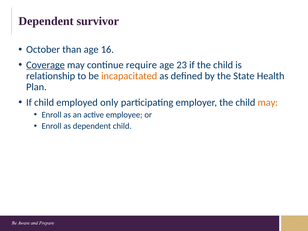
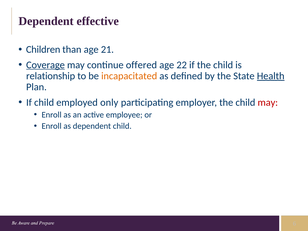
survivor: survivor -> effective
October: October -> Children
16: 16 -> 21
require: require -> offered
23: 23 -> 22
Health underline: none -> present
may at (268, 102) colour: orange -> red
